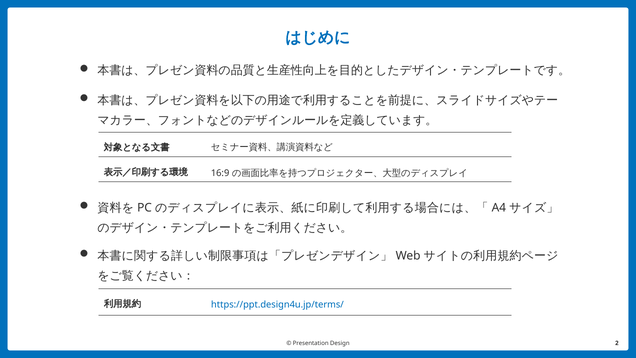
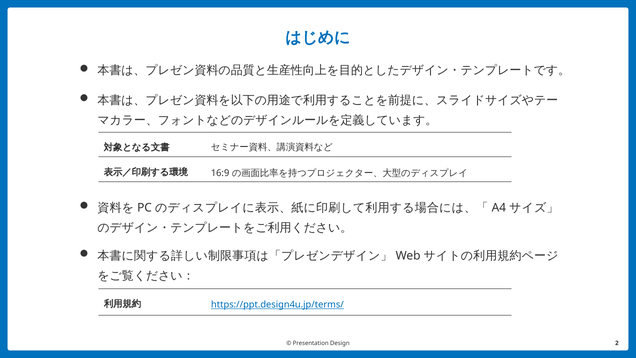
https://ppt.design4u.jp/terms/ underline: none -> present
